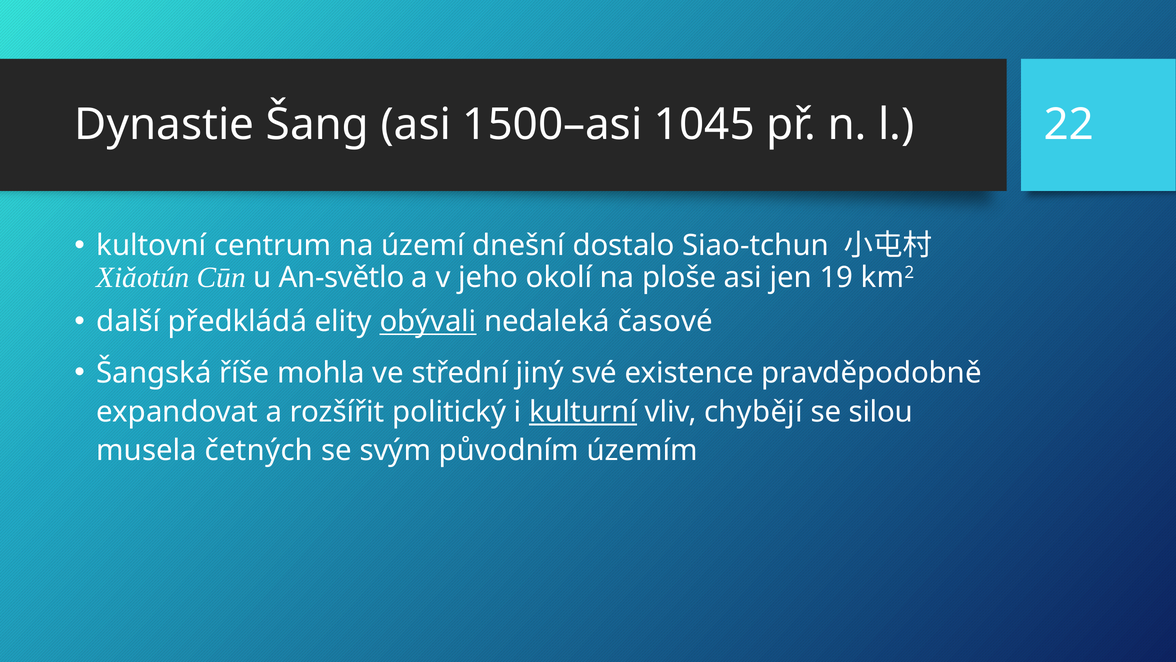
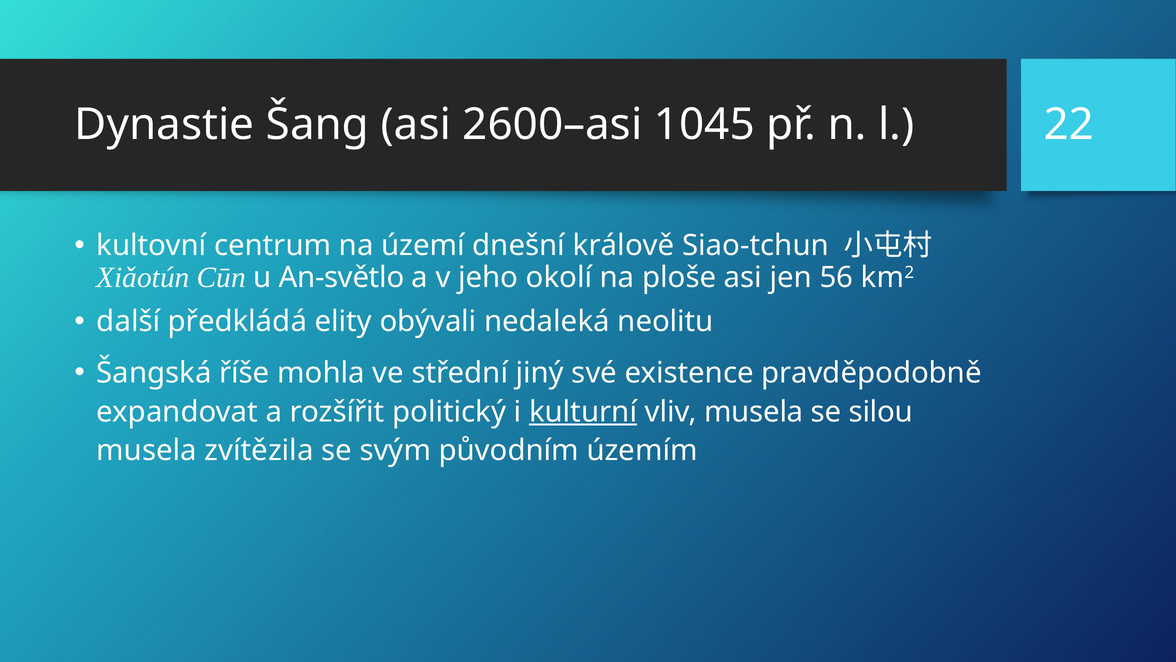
1500–asi: 1500–asi -> 2600–asi
dostalo: dostalo -> králově
19: 19 -> 56
obývali underline: present -> none
časové: časové -> neolitu
vliv chybějí: chybějí -> musela
četných: četných -> zvítězila
